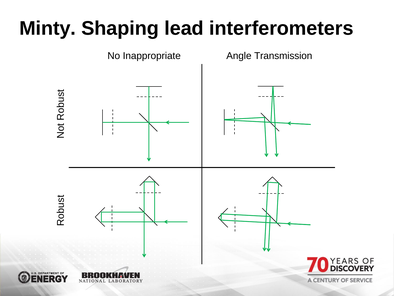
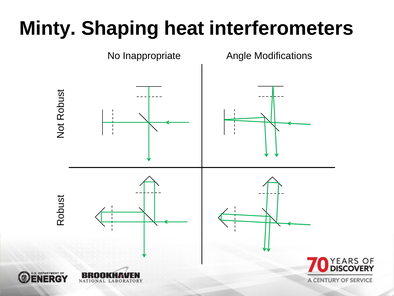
lead: lead -> heat
Transmission: Transmission -> Modifications
